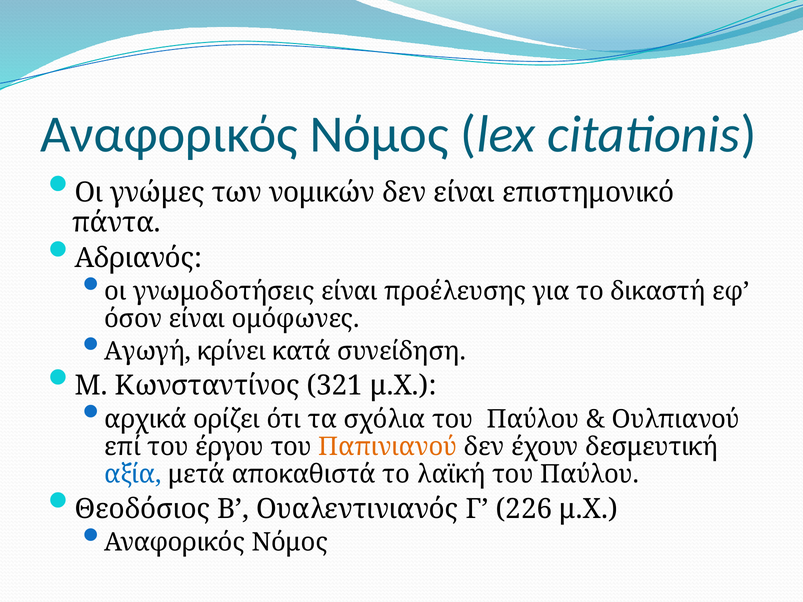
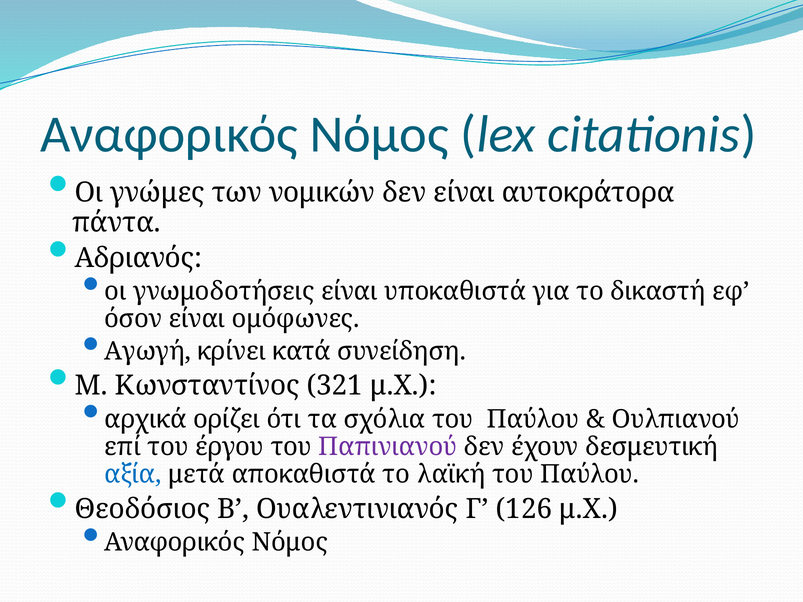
επιστημονικό: επιστημονικό -> αυτοκράτορα
προέλευσης: προέλευσης -> υποκαθιστά
Παπινιανού colour: orange -> purple
226: 226 -> 126
